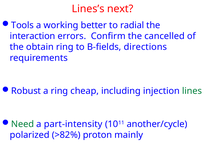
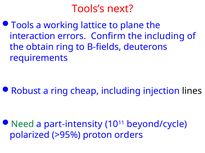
Lines’s: Lines’s -> Tools’s
better: better -> lattice
radial: radial -> plane
the cancelled: cancelled -> including
directions: directions -> deuterons
lines colour: green -> black
another/cycle: another/cycle -> beyond/cycle
>82%: >82% -> >95%
mainly: mainly -> orders
